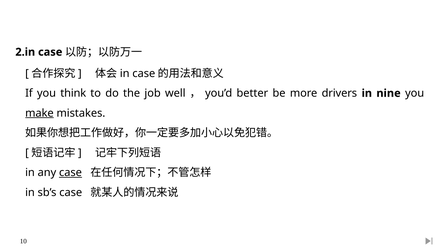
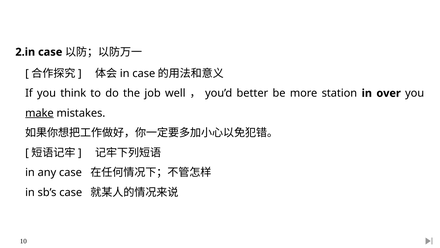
drivers: drivers -> station
nine: nine -> over
case at (70, 172) underline: present -> none
